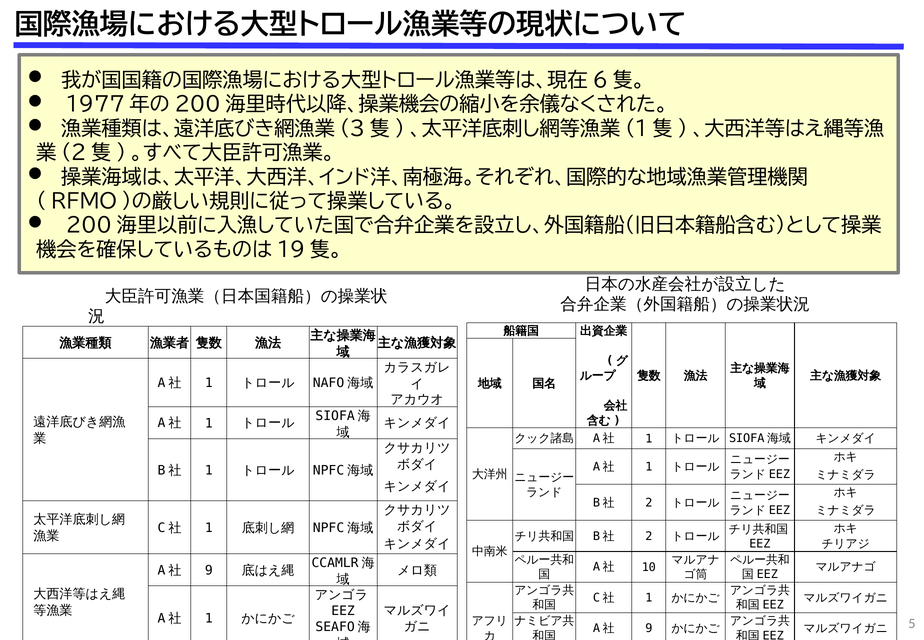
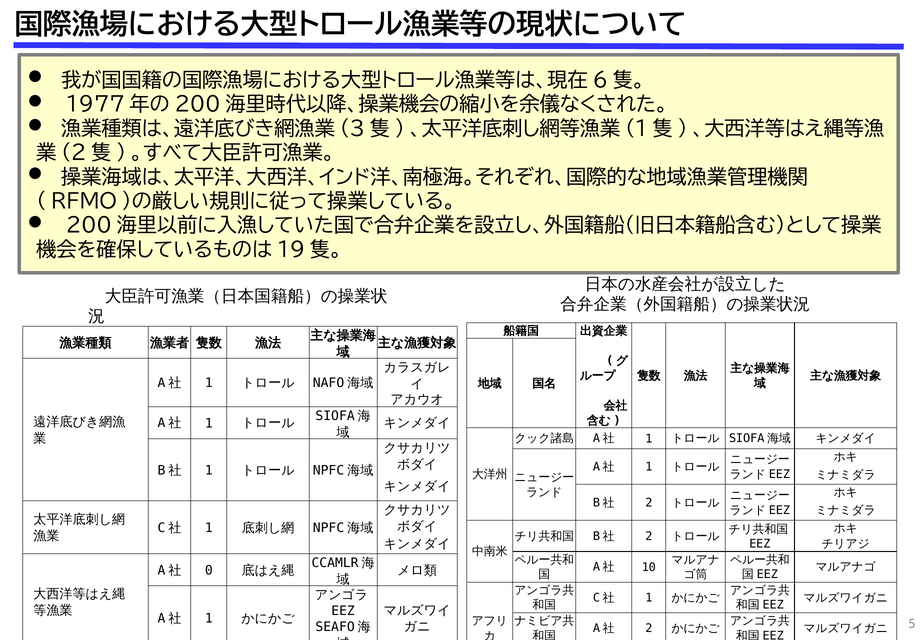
9 at (209, 570): 9 -> 0
9 at (649, 628): 9 -> 2
